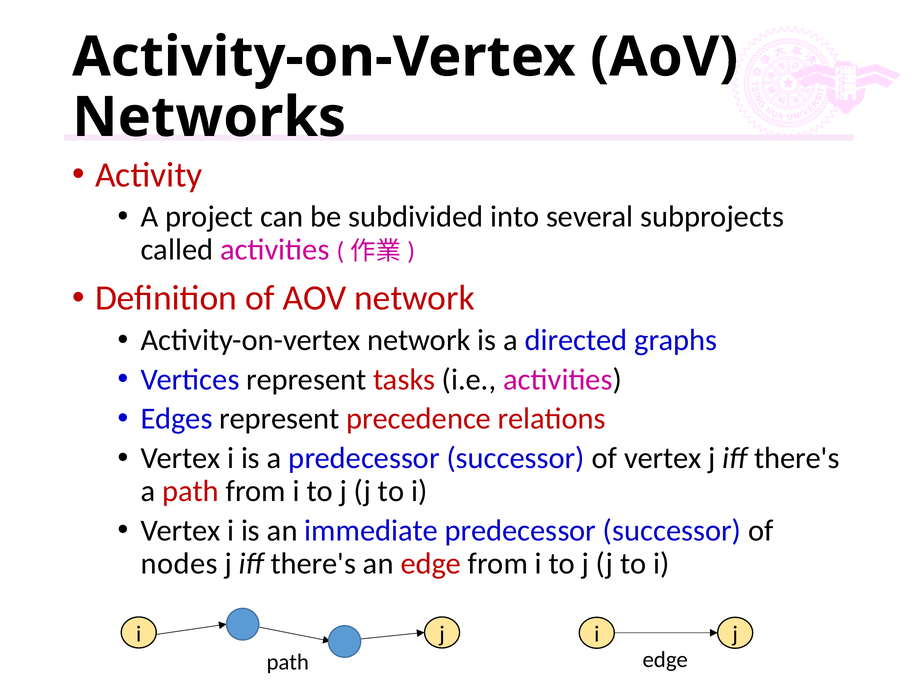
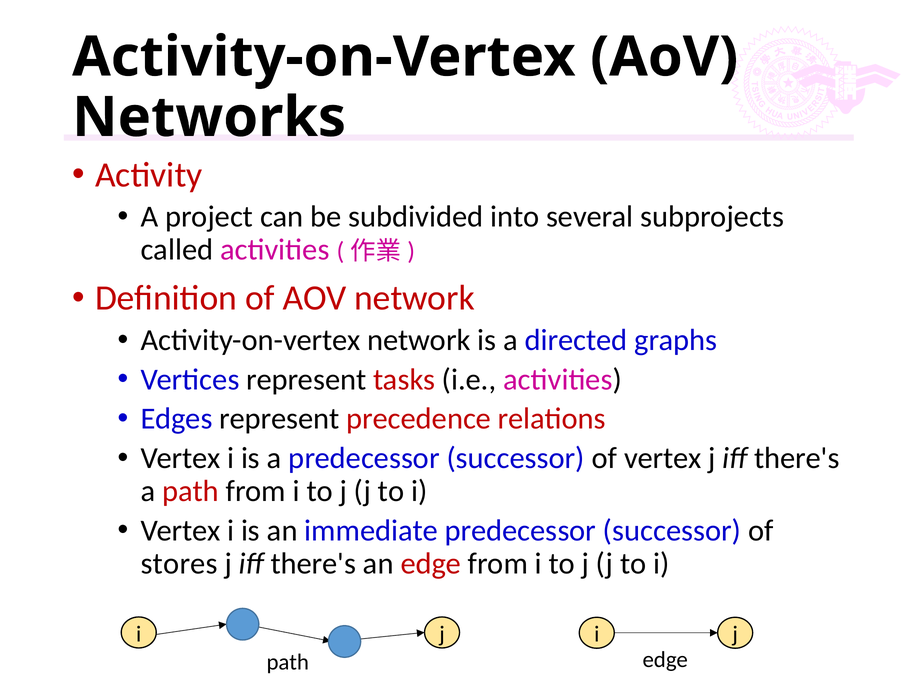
nodes: nodes -> stores
